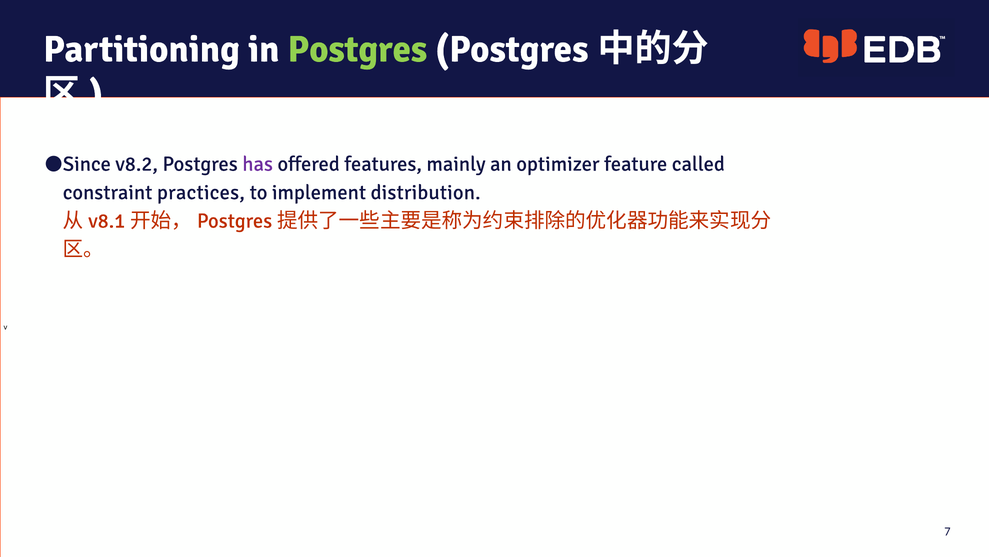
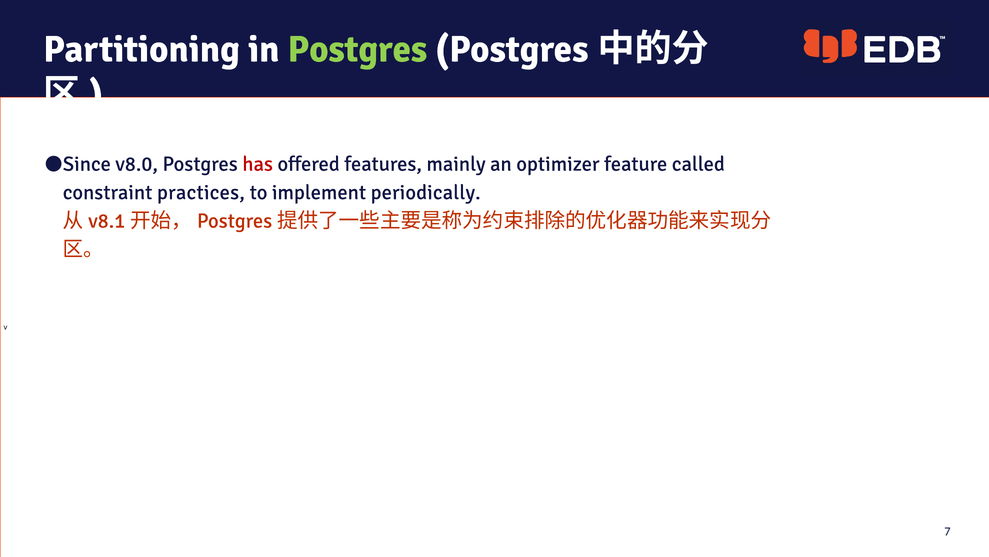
v8.2: v8.2 -> v8.0
has colour: purple -> red
distribution: distribution -> periodically
